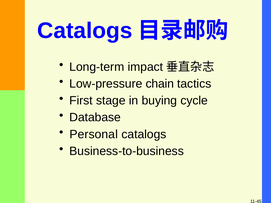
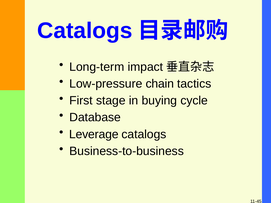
Personal: Personal -> Leverage
